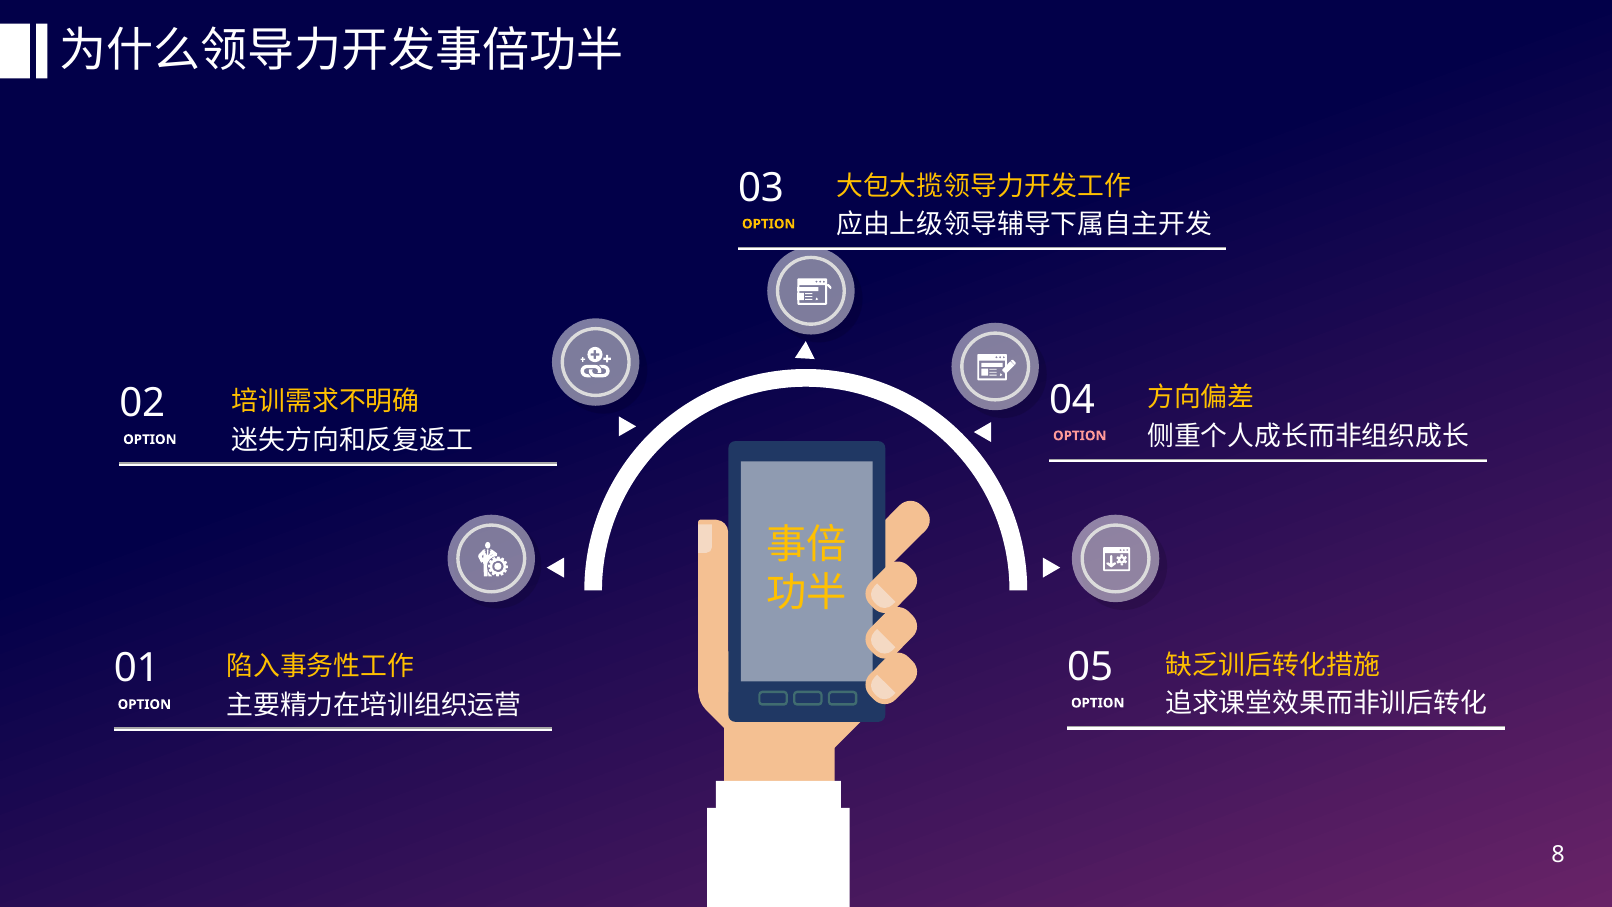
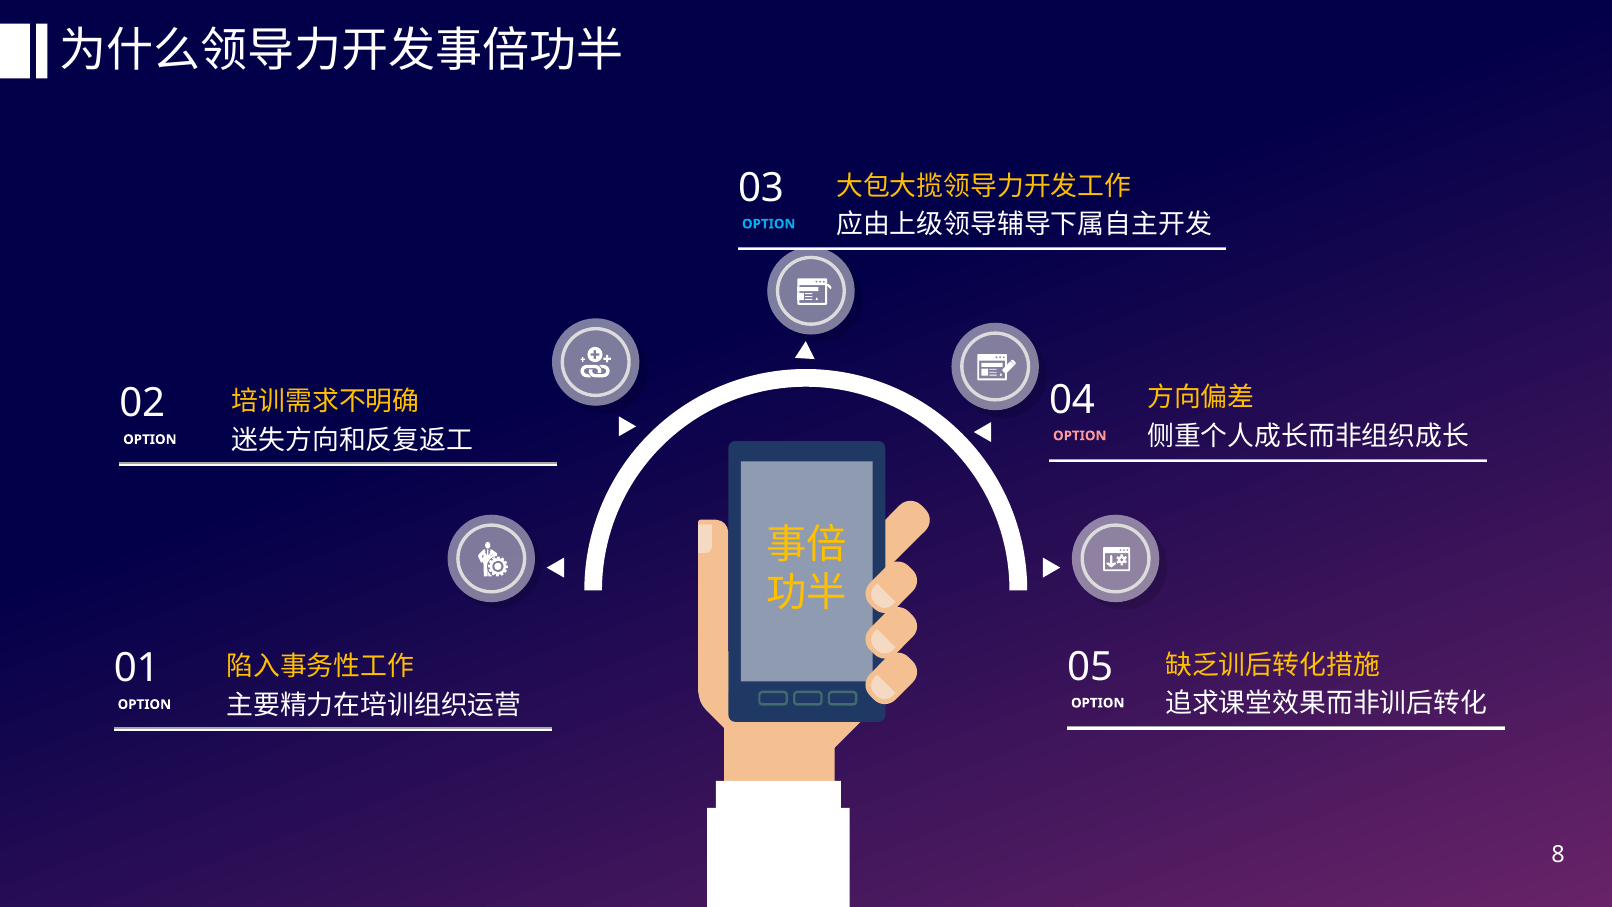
OPTION at (769, 224) colour: yellow -> light blue
